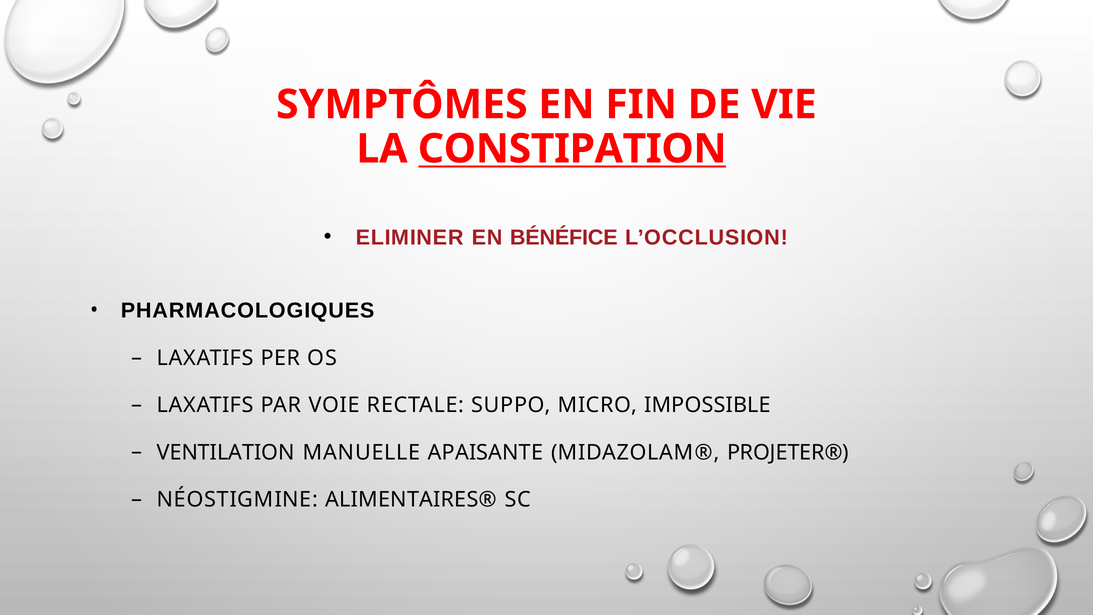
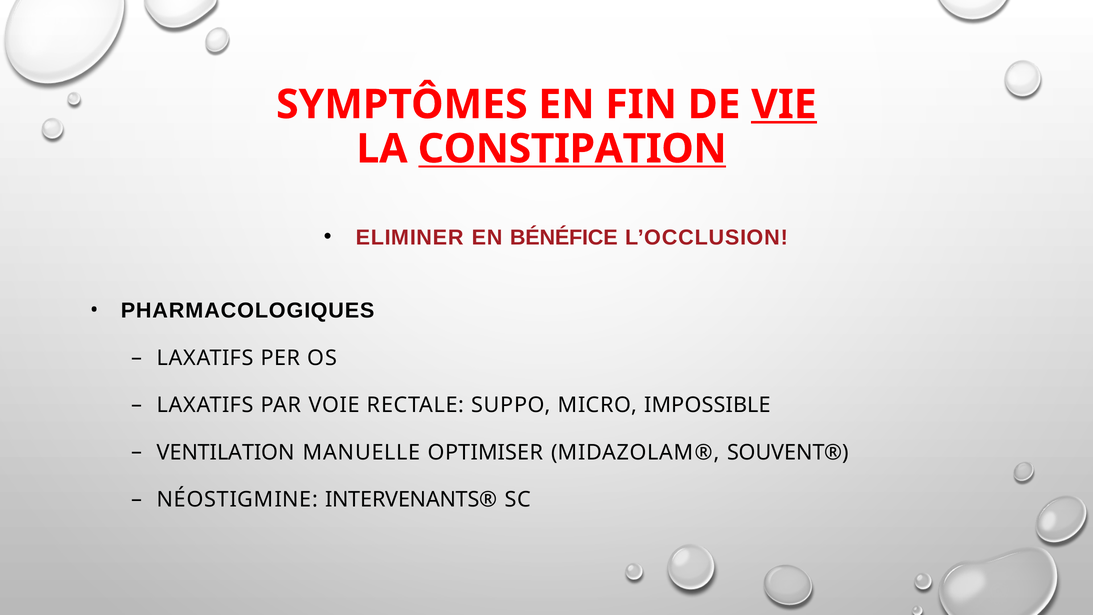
VIE underline: none -> present
APAISANTE: APAISANTE -> OPTIMISER
PROJETER®: PROJETER® -> SOUVENT®
ALIMENTAIRES®: ALIMENTAIRES® -> INTERVENANTS®
